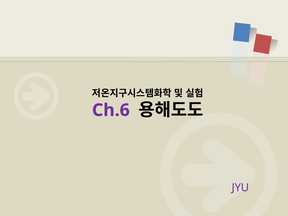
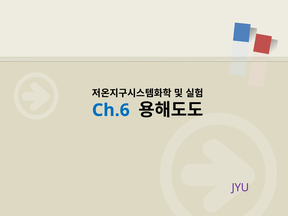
Ch.6 colour: purple -> blue
